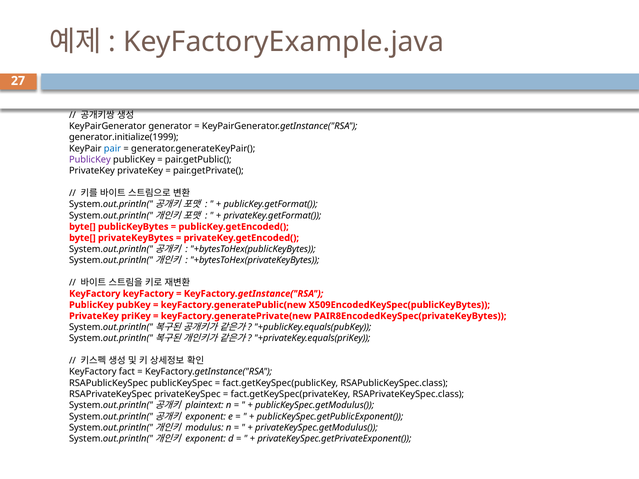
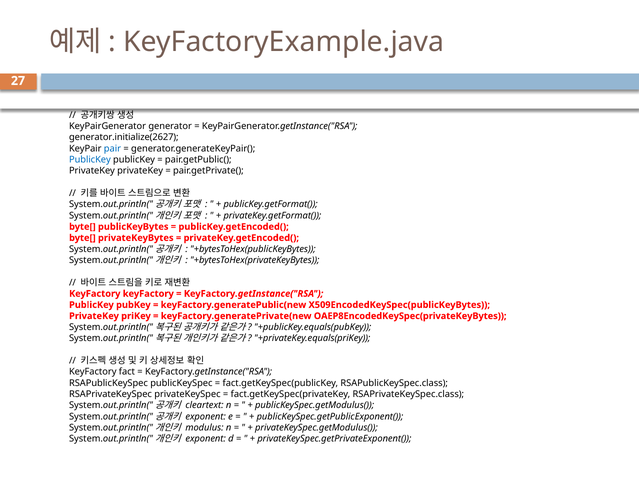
generator.initialize(1999: generator.initialize(1999 -> generator.initialize(2627
PublicKey at (90, 160) colour: purple -> blue
PAIR8EncodedKeySpec(privateKeyBytes: PAIR8EncodedKeySpec(privateKeyBytes -> OAEP8EncodedKeySpec(privateKeyBytes
plaintext: plaintext -> cleartext
